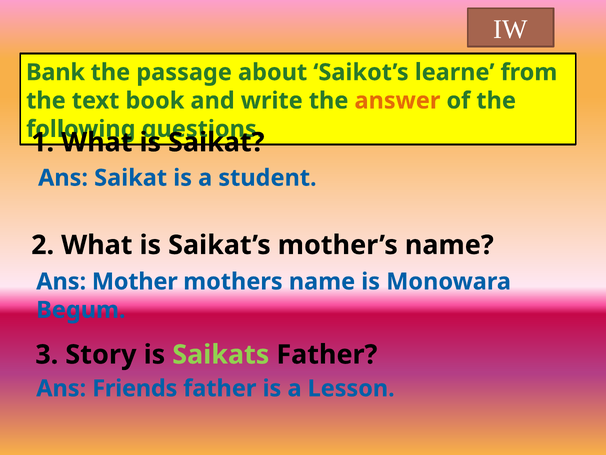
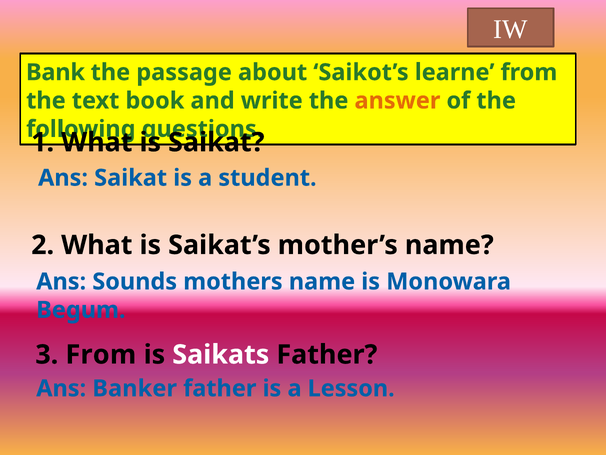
Mother: Mother -> Sounds
3 Story: Story -> From
Saikats colour: light green -> white
Friends: Friends -> Banker
